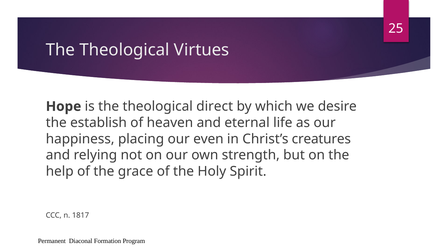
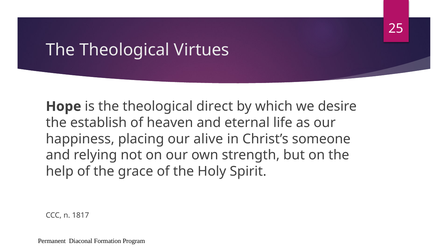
even: even -> alive
creatures: creatures -> someone
